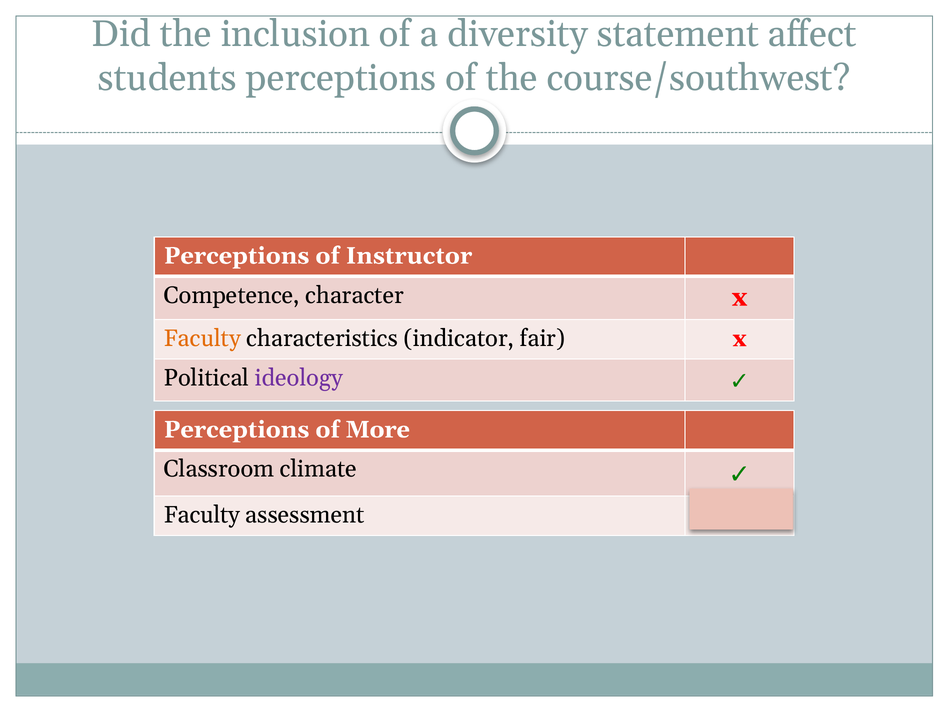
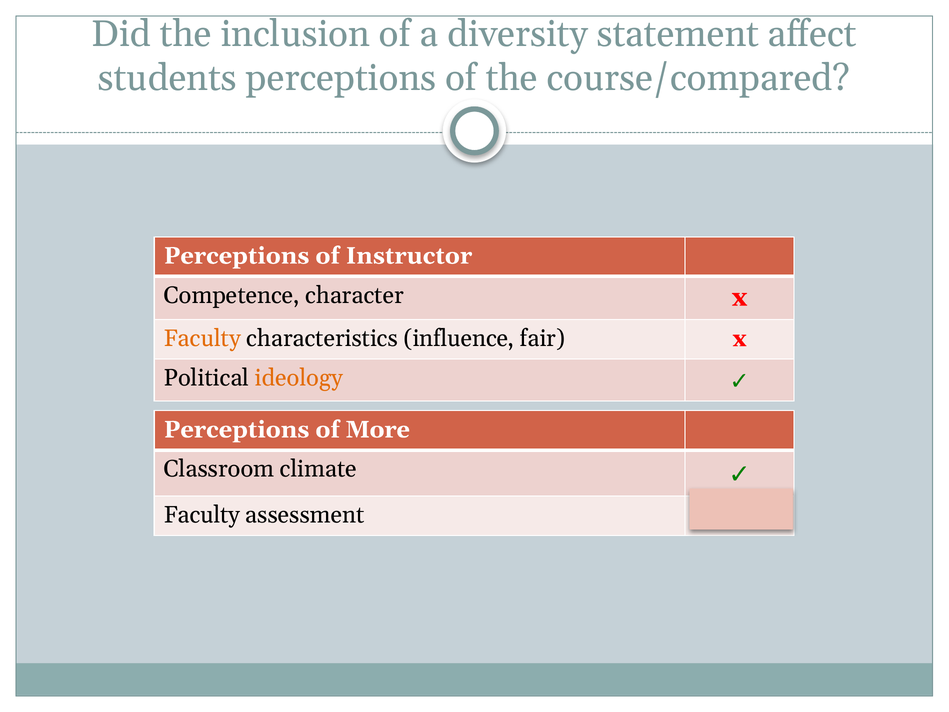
course/southwest: course/southwest -> course/compared
indicator: indicator -> influence
ideology colour: purple -> orange
